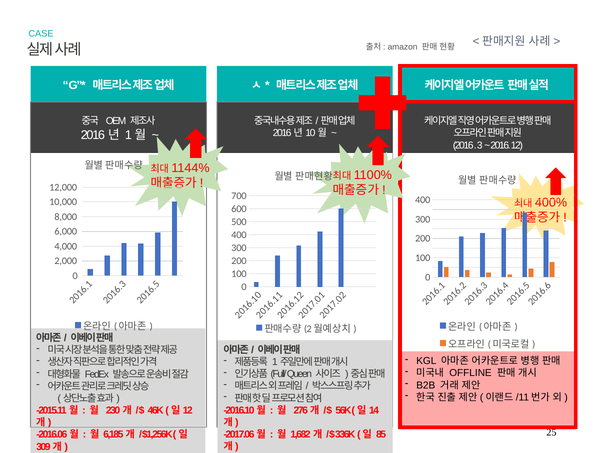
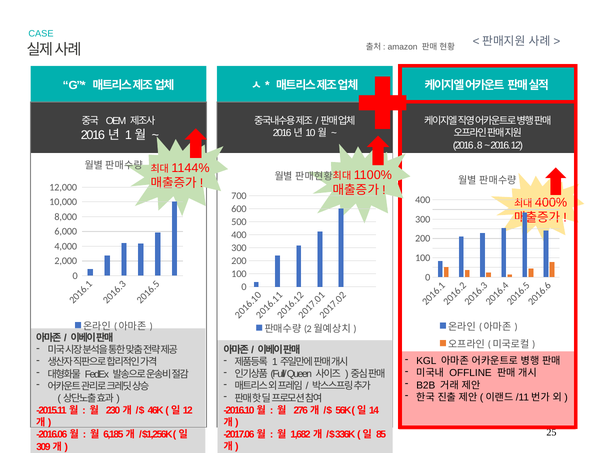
3 at (480, 145): 3 -> 8
